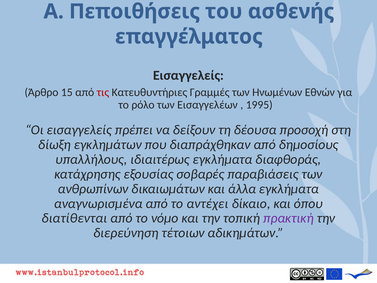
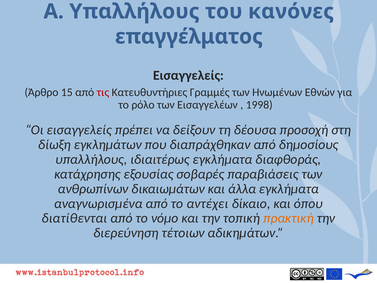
A Πεποιθήσεις: Πεποιθήσεις -> Υπαλλήλους
ασθενής: ασθενής -> κανόνες
1995: 1995 -> 1998
πρακτική colour: purple -> orange
